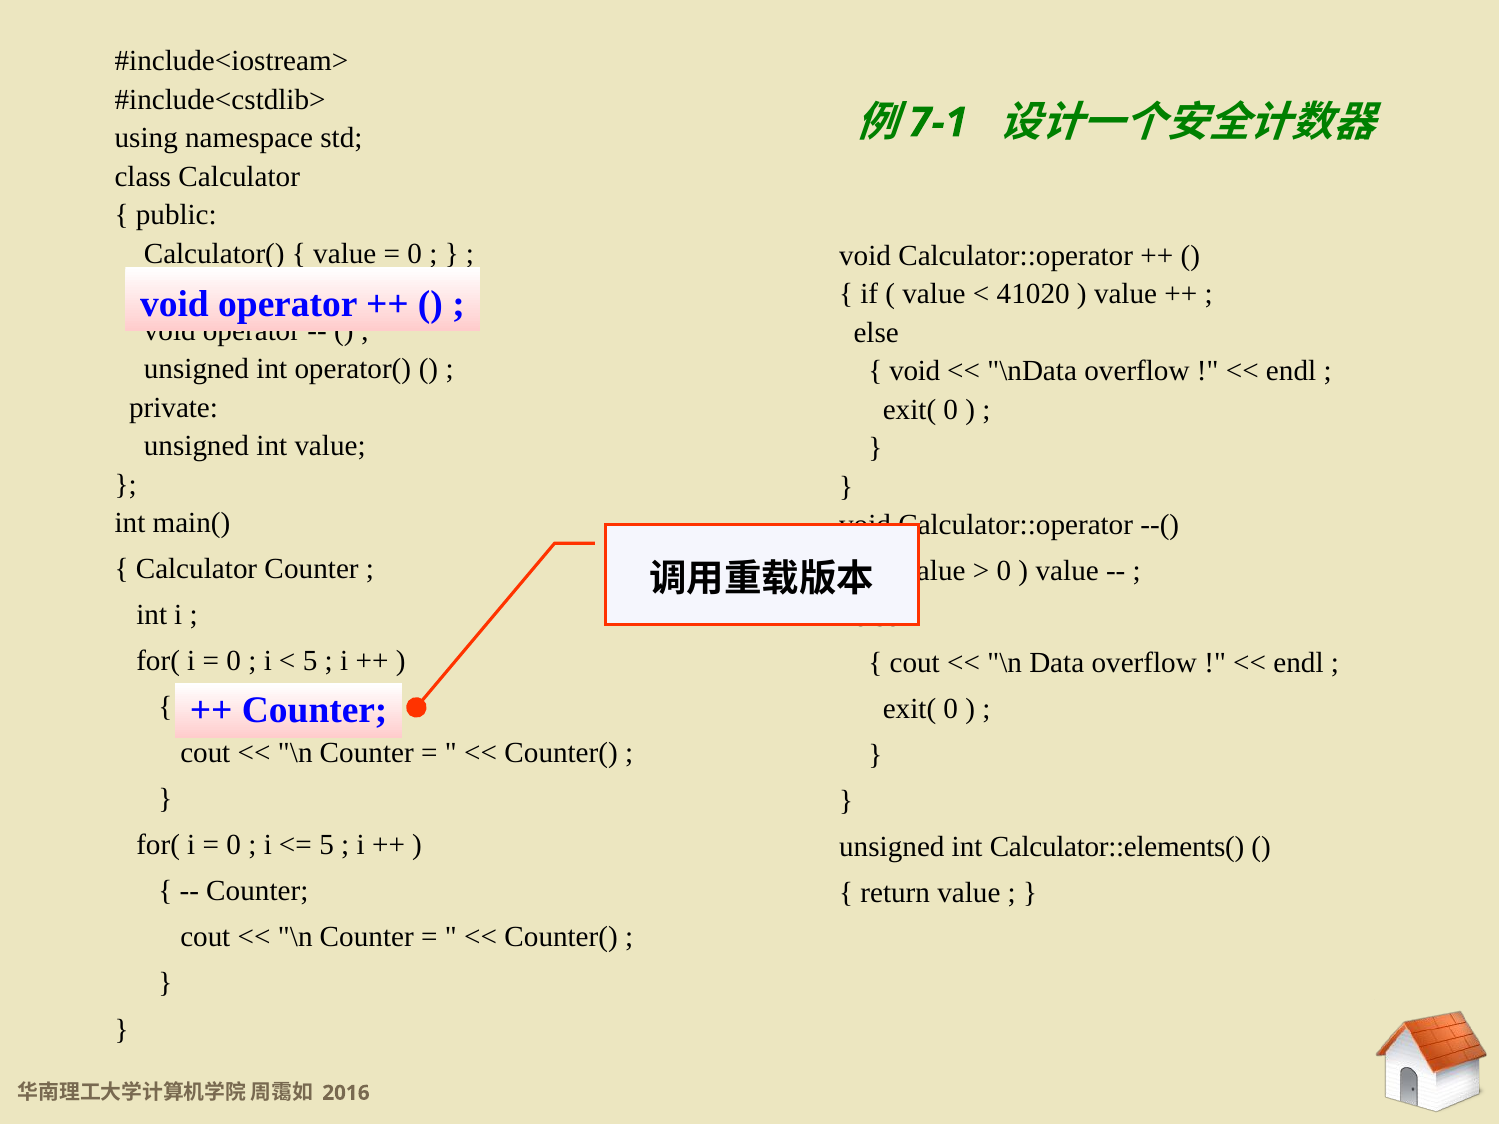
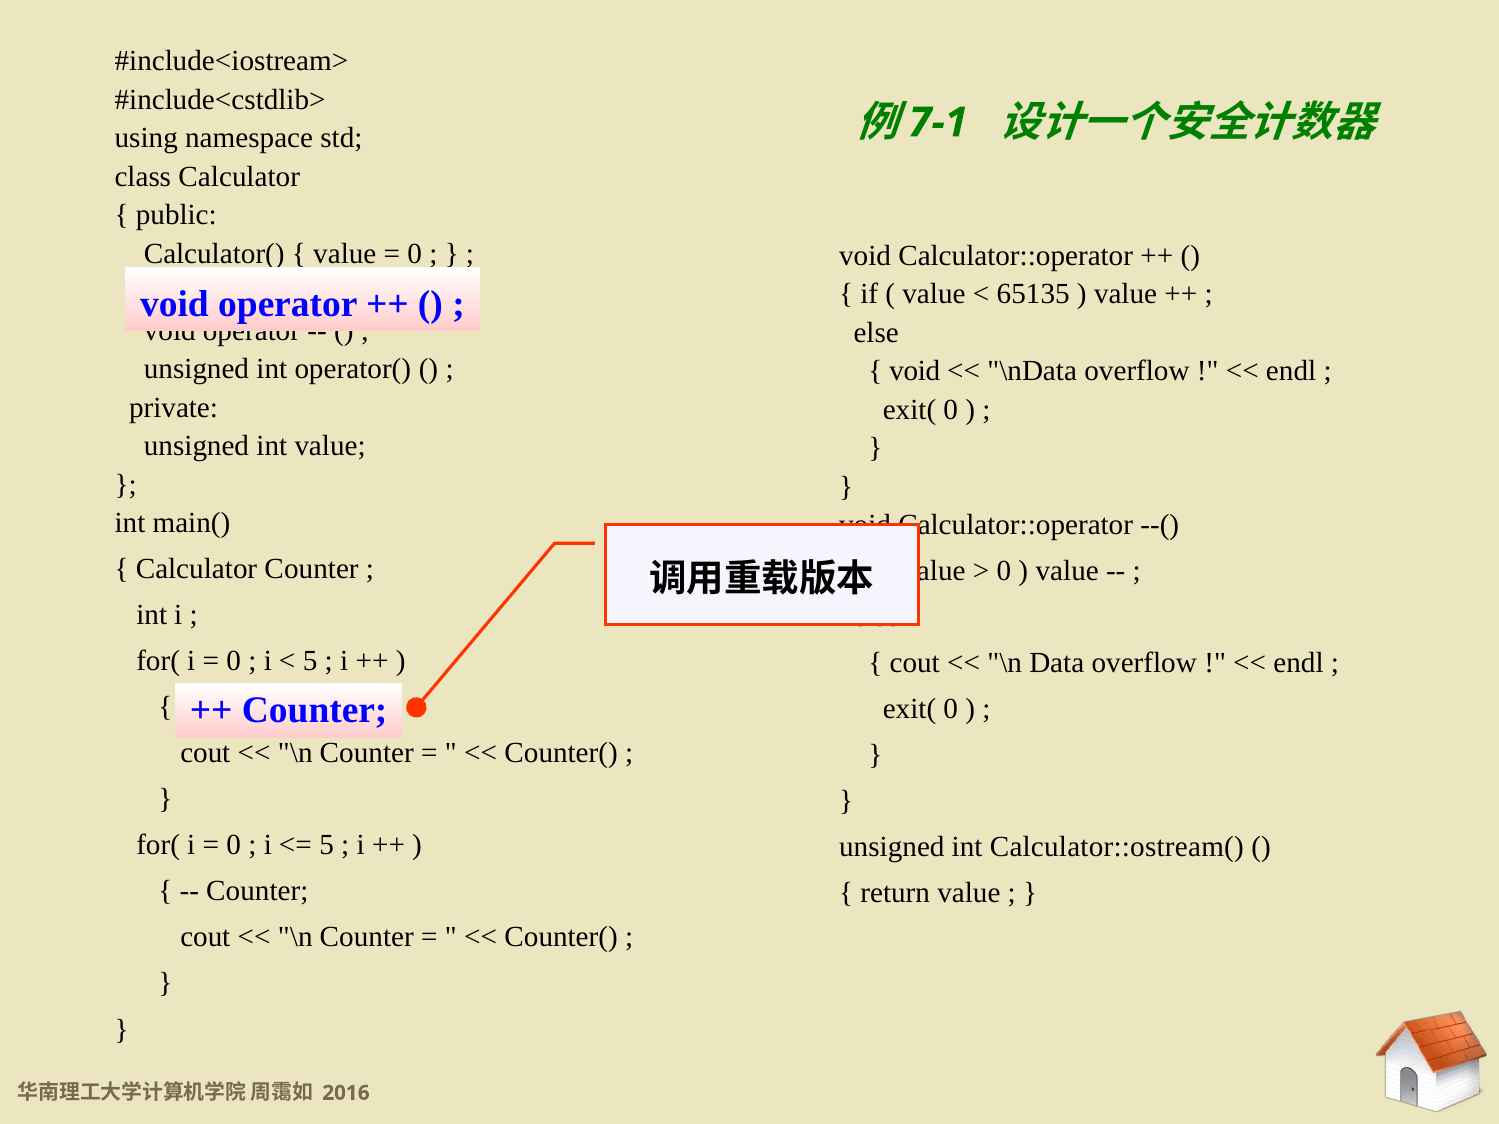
41020: 41020 -> 65135
Calculator::elements(: Calculator::elements( -> Calculator::ostream(
